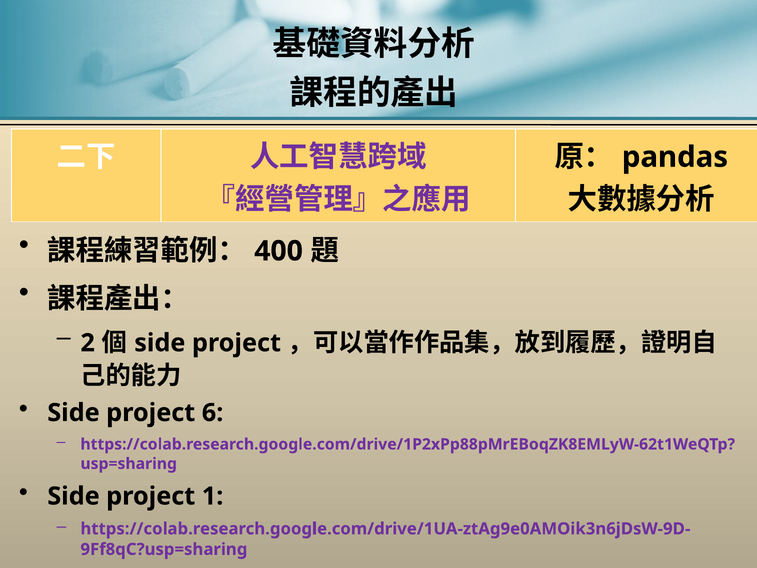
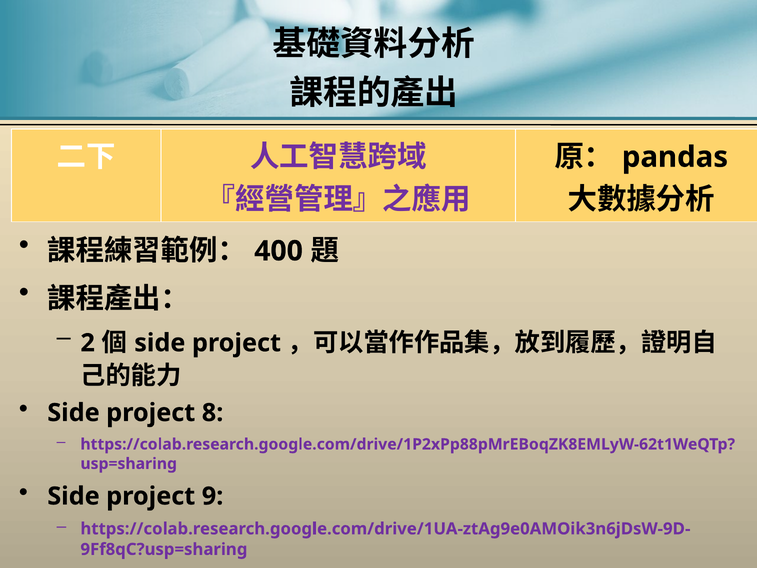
6: 6 -> 8
1: 1 -> 9
